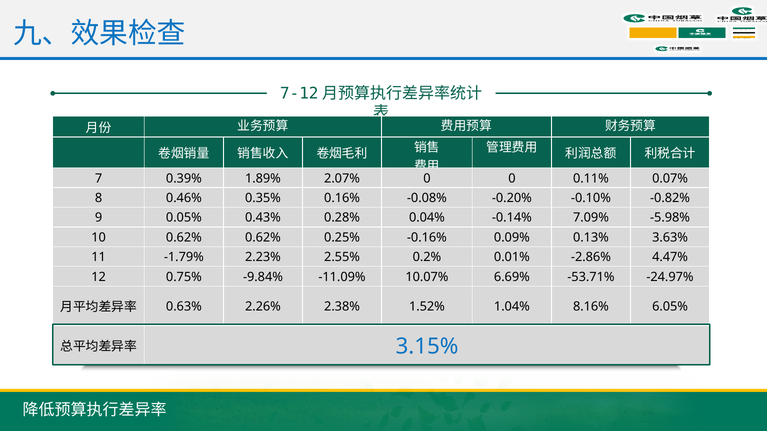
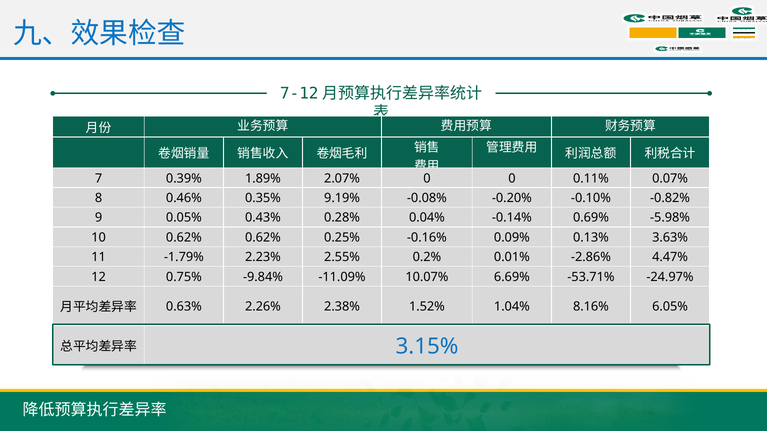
0.16%: 0.16% -> 9.19%
7.09%: 7.09% -> 0.69%
